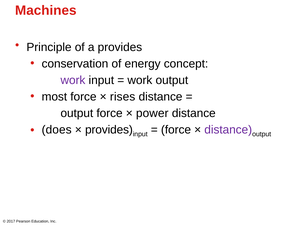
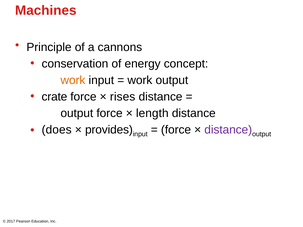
a provides: provides -> cannons
work at (73, 80) colour: purple -> orange
most: most -> crate
power: power -> length
